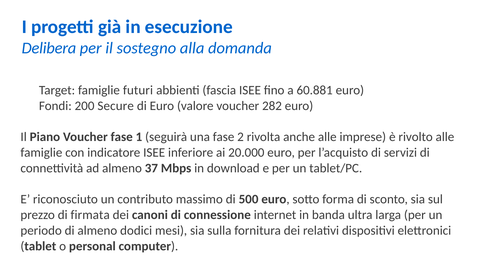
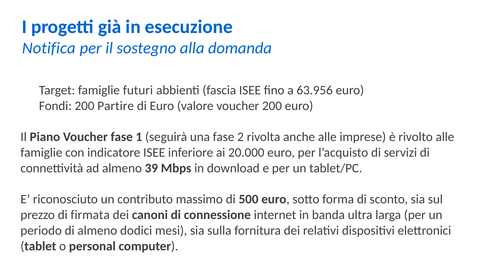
Delibera: Delibera -> Notifica
60.881: 60.881 -> 63.956
Secure: Secure -> Partire
voucher 282: 282 -> 200
37: 37 -> 39
